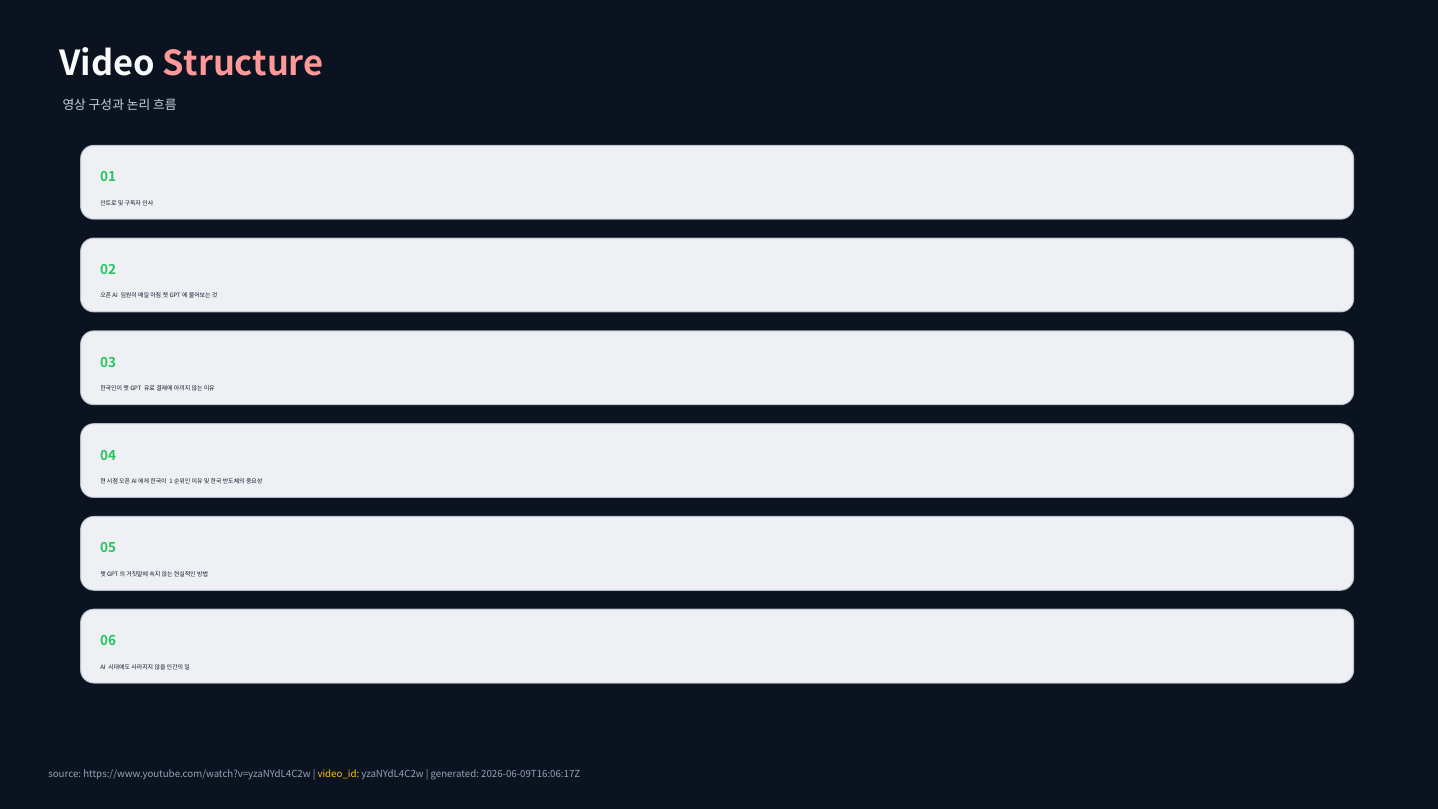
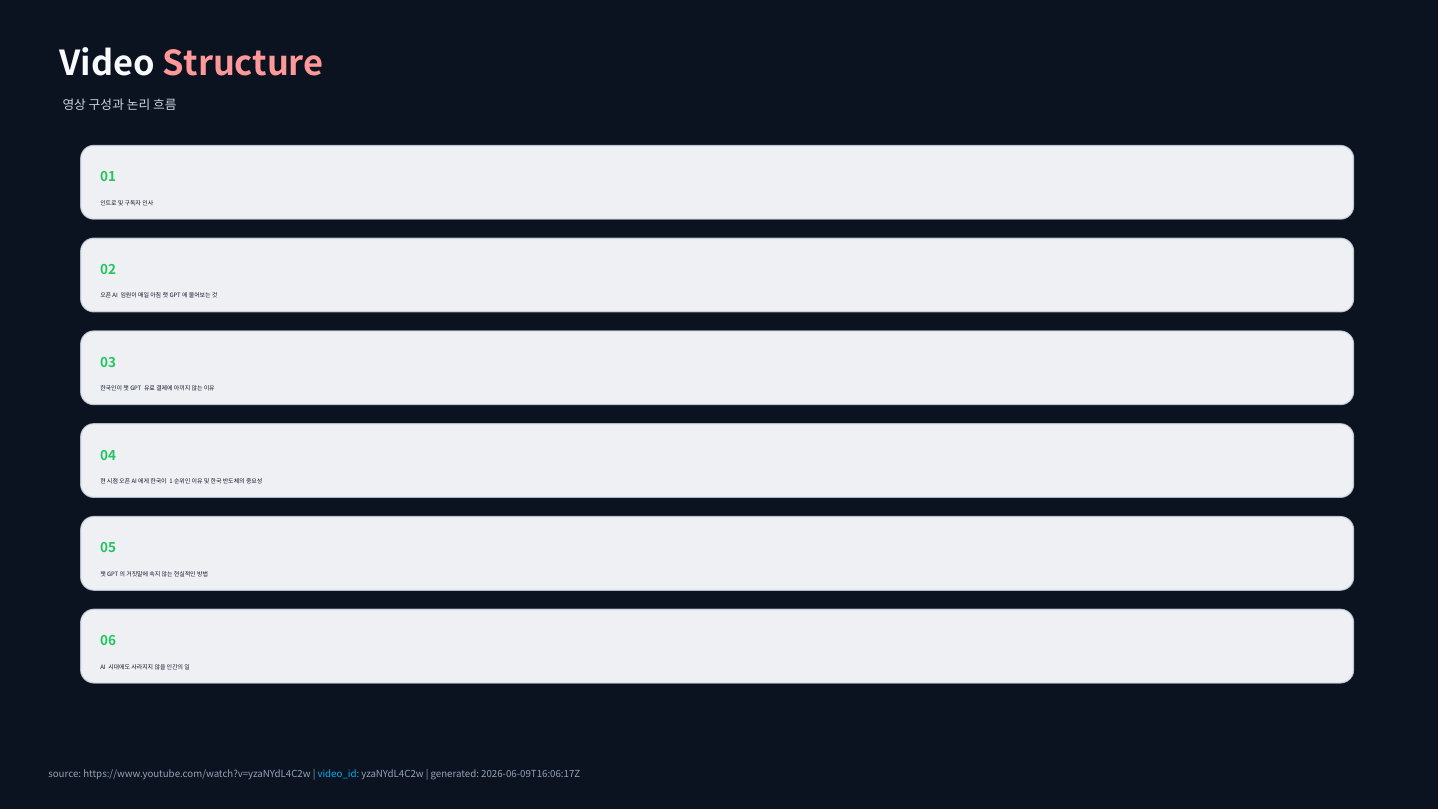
video_id colour: yellow -> light blue
